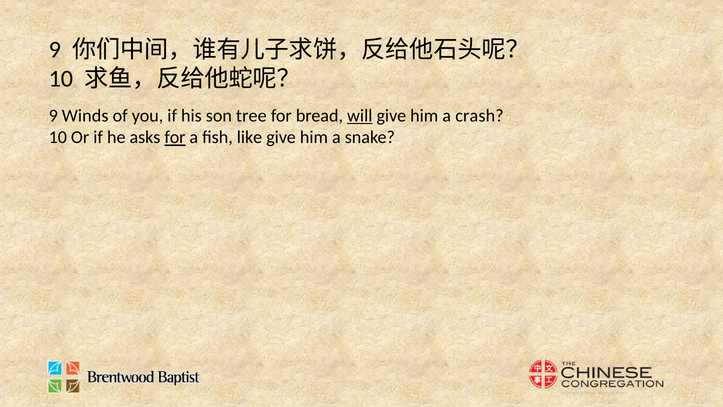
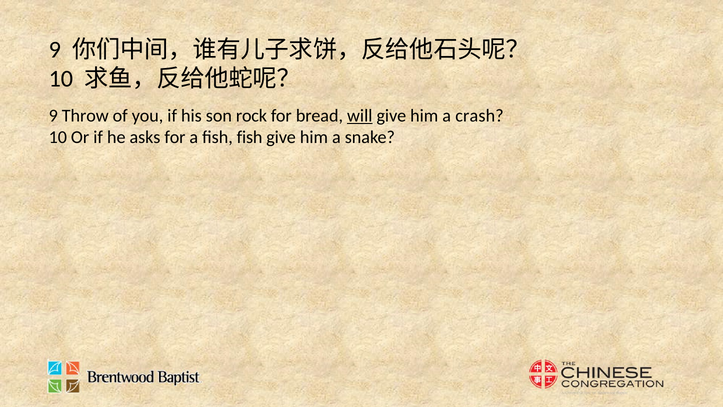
Winds: Winds -> Throw
tree: tree -> rock
for at (175, 137) underline: present -> none
fish like: like -> fish
